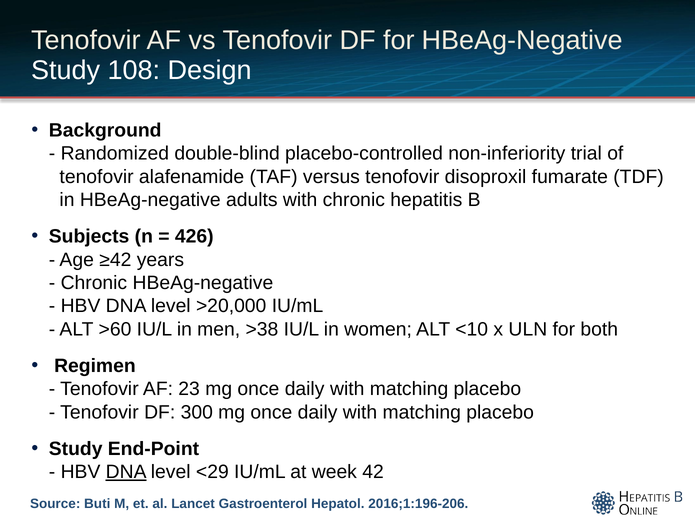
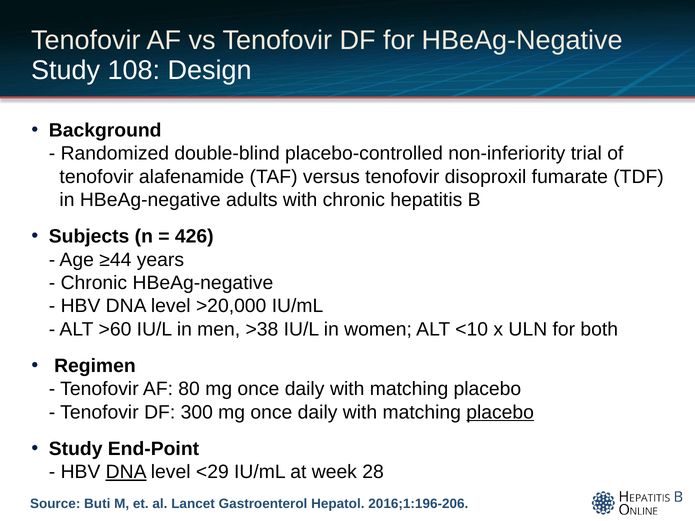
≥42: ≥42 -> ≥44
23: 23 -> 80
placebo at (500, 412) underline: none -> present
42: 42 -> 28
